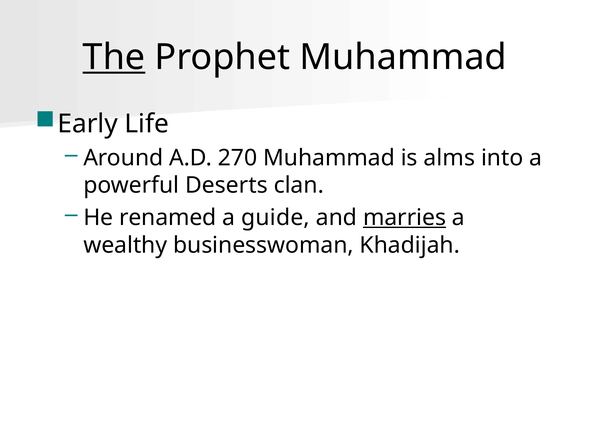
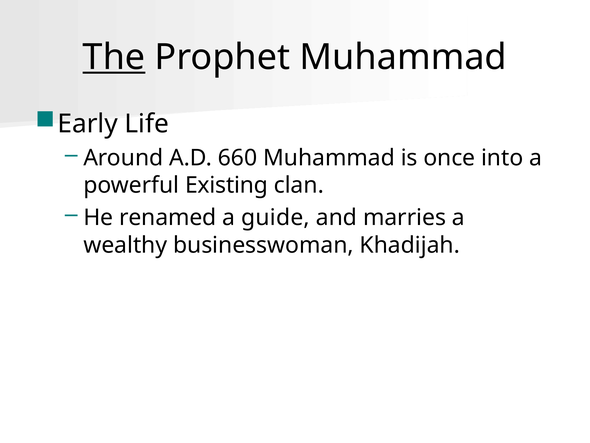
270: 270 -> 660
alms: alms -> once
Deserts: Deserts -> Existing
marries underline: present -> none
